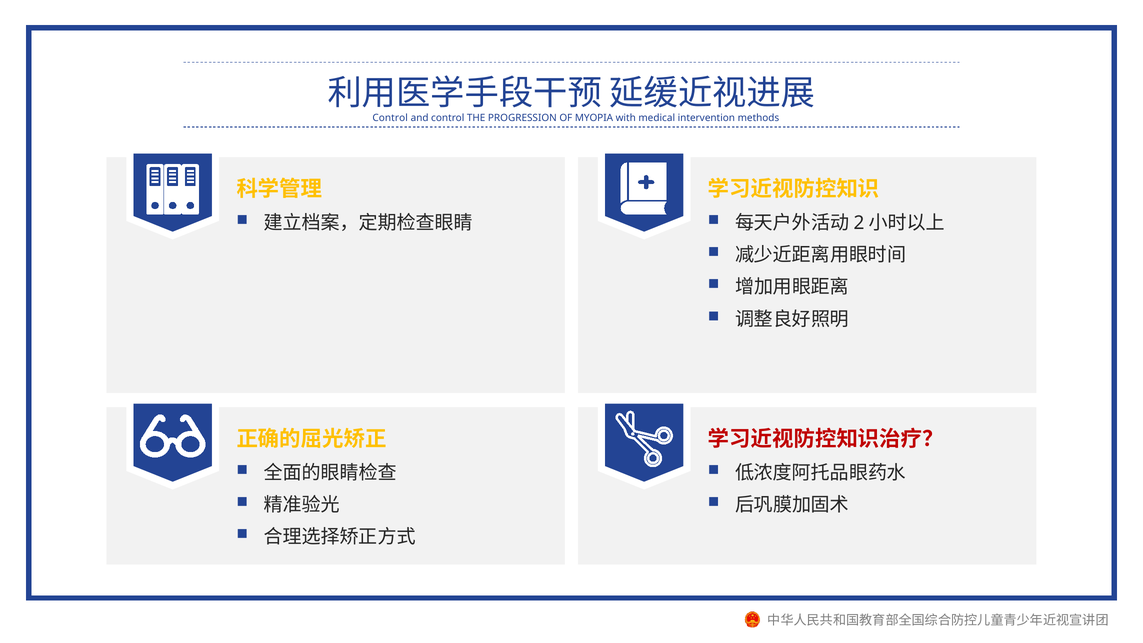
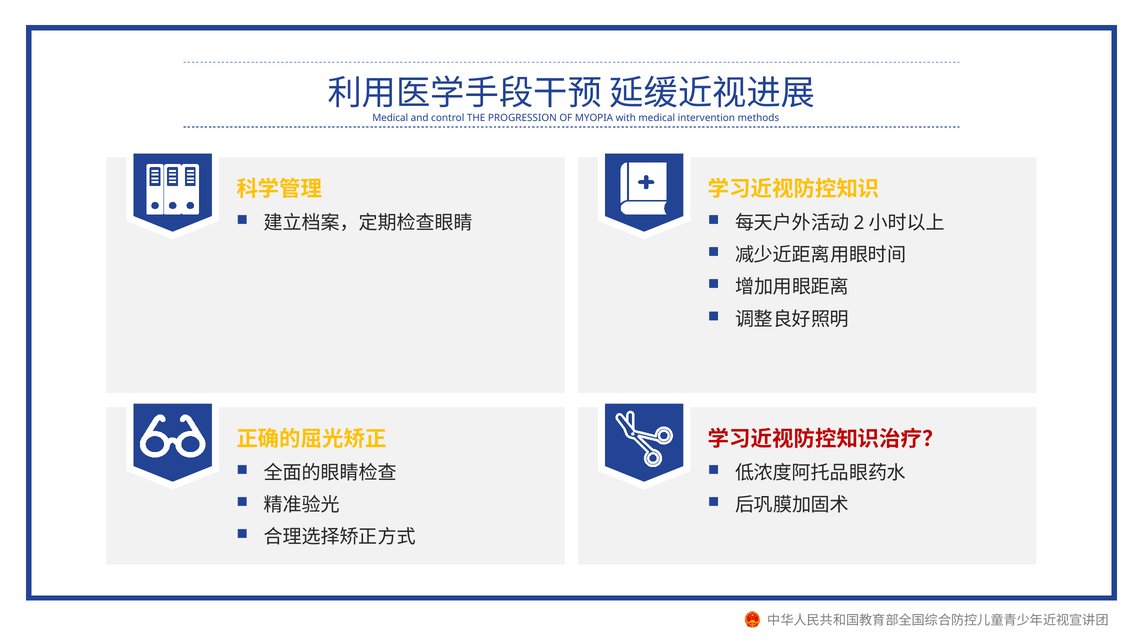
Control at (390, 118): Control -> Medical
